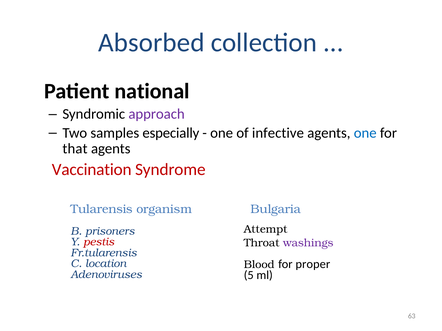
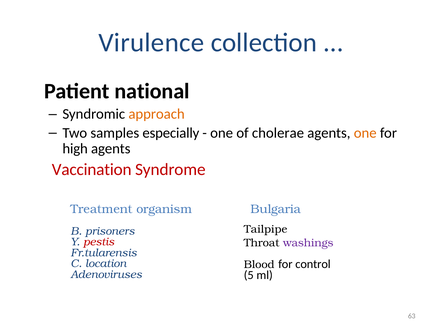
Absorbed: Absorbed -> Virulence
approach colour: purple -> orange
infective: infective -> cholerae
one at (365, 133) colour: blue -> orange
that: that -> high
Tularensis: Tularensis -> Treatment
Attempt: Attempt -> Tailpipe
proper: proper -> control
